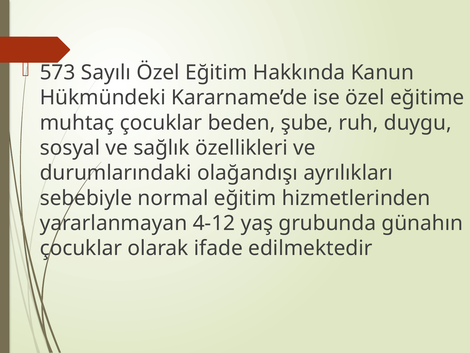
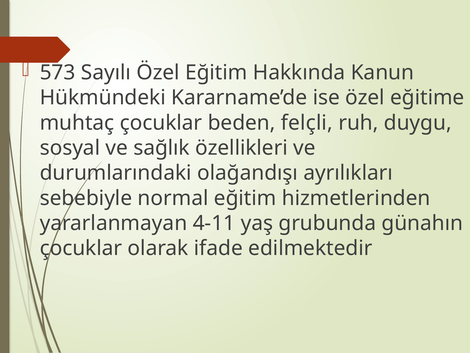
şube: şube -> felçli
4-12: 4-12 -> 4-11
